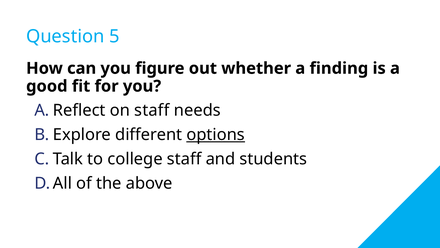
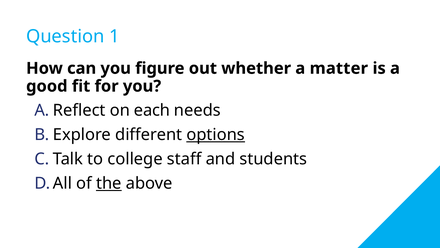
5: 5 -> 1
finding: finding -> matter
on staff: staff -> each
the underline: none -> present
